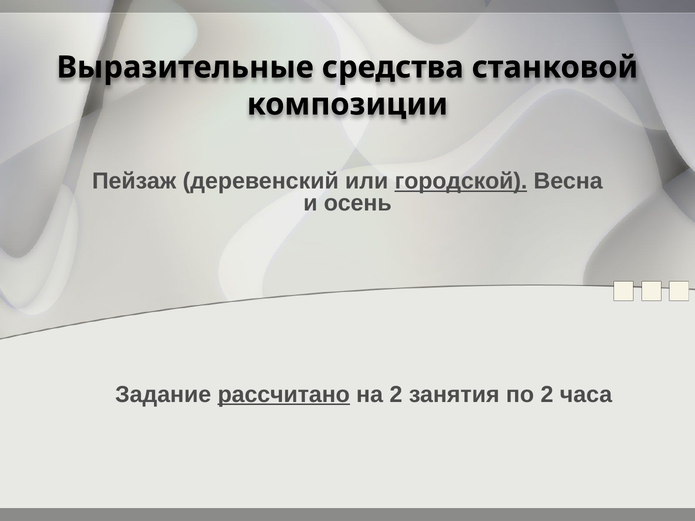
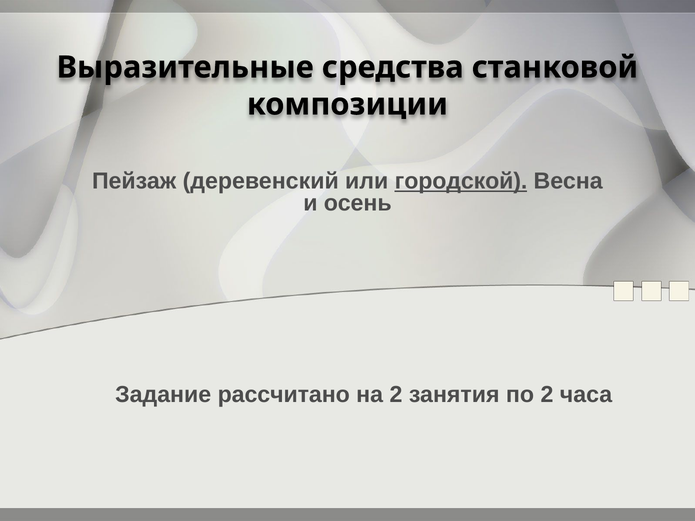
рассчитано underline: present -> none
